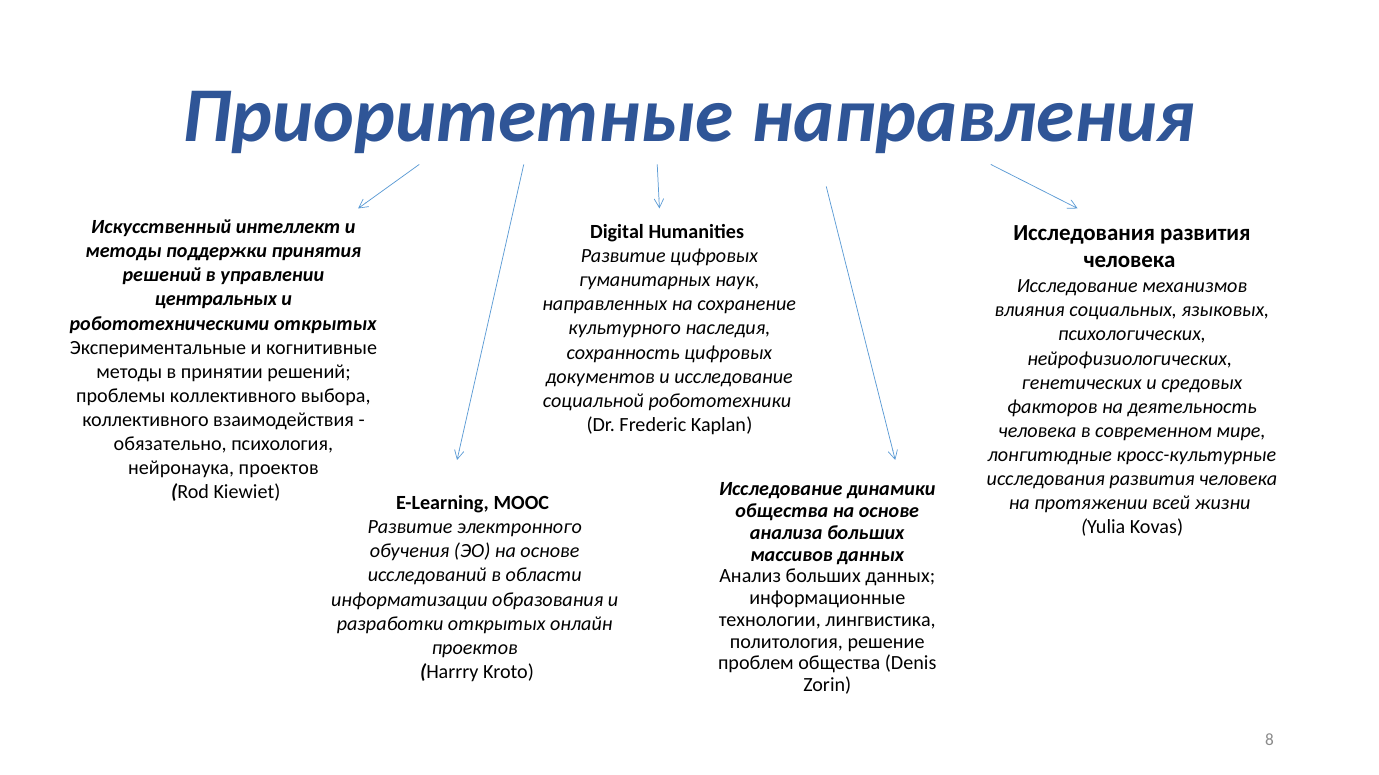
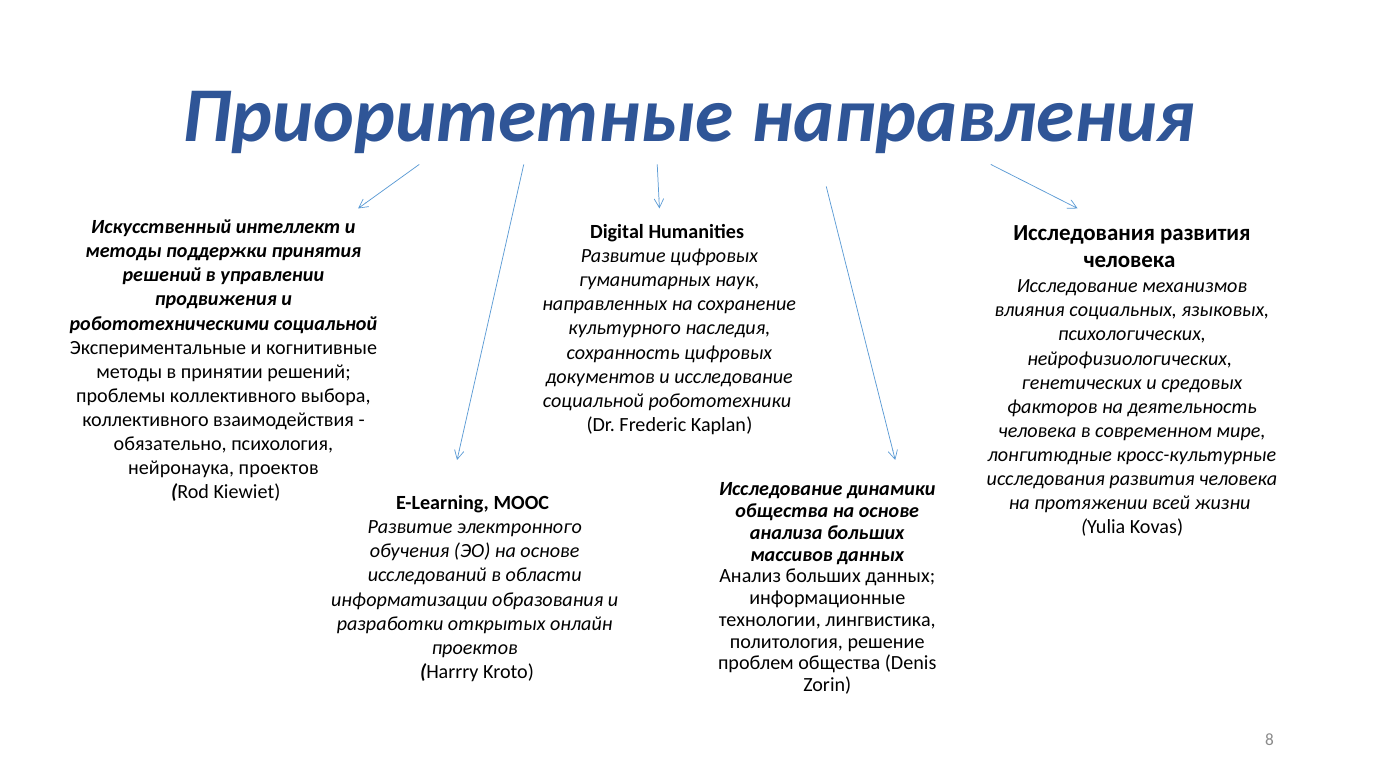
центральных: центральных -> продвижения
робототехническими открытых: открытых -> социальной
